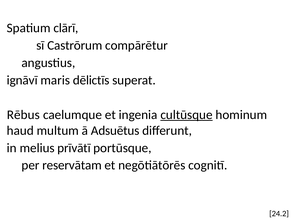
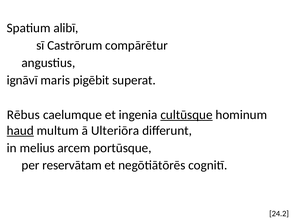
clārī: clārī -> alibī
dēlictīs: dēlictīs -> pigēbit
haud underline: none -> present
Adsuētus: Adsuētus -> Ulteriōra
prīvātī: prīvātī -> arcem
